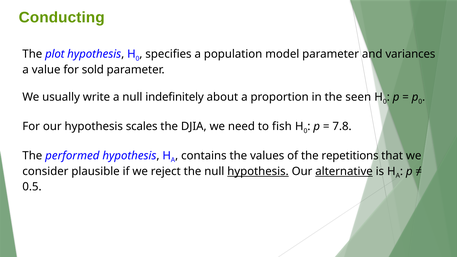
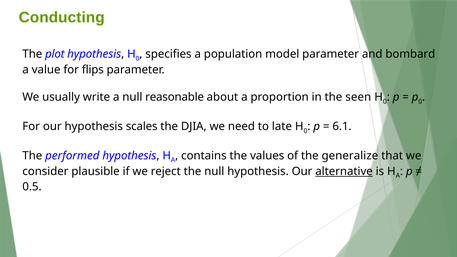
variances: variances -> bombard
sold: sold -> flips
indefinitely: indefinitely -> reasonable
fish: fish -> late
7.8: 7.8 -> 6.1
repetitions: repetitions -> generalize
hypothesis at (258, 171) underline: present -> none
